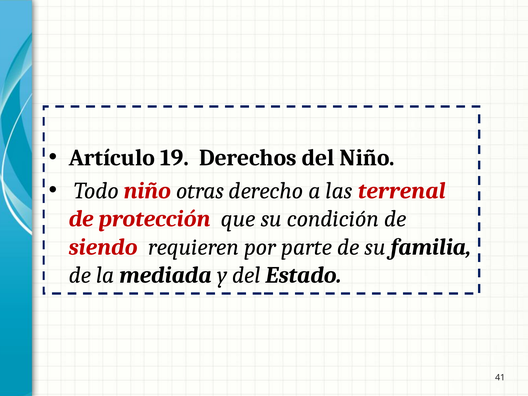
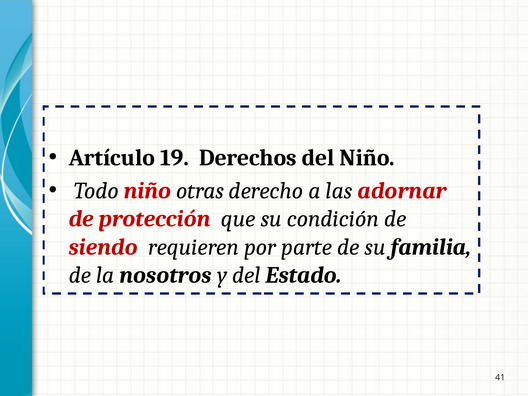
terrenal: terrenal -> adornar
mediada: mediada -> nosotros
